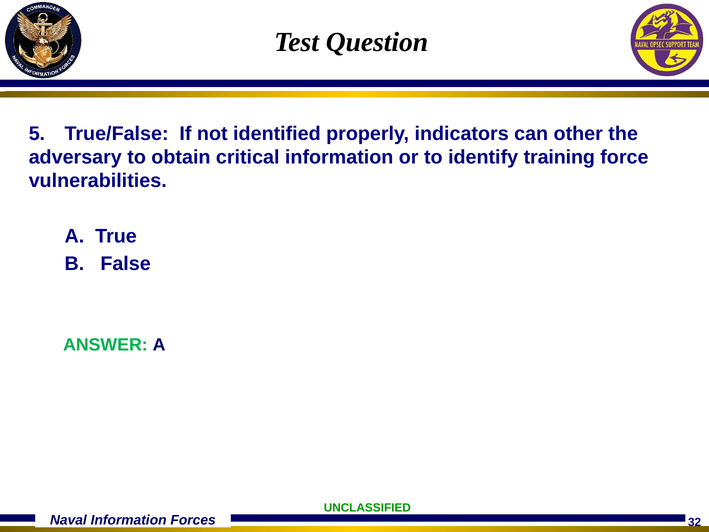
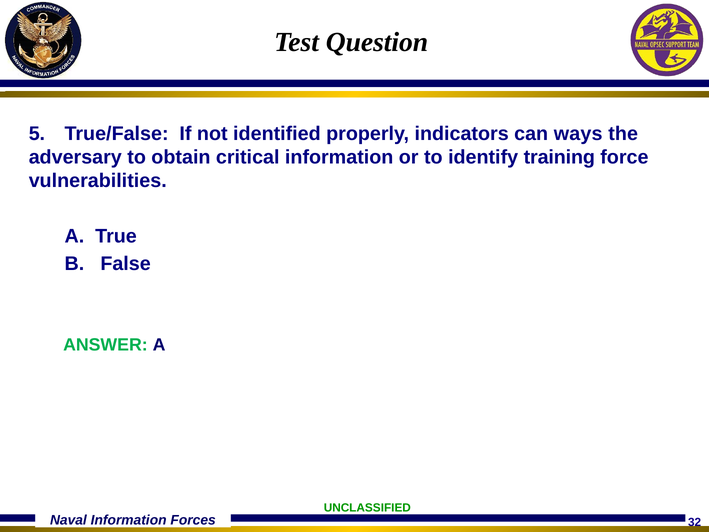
other: other -> ways
